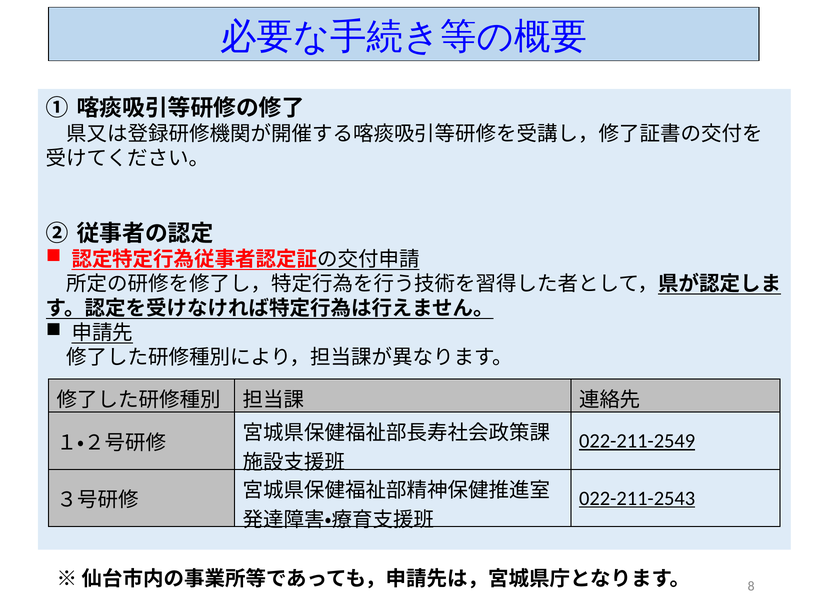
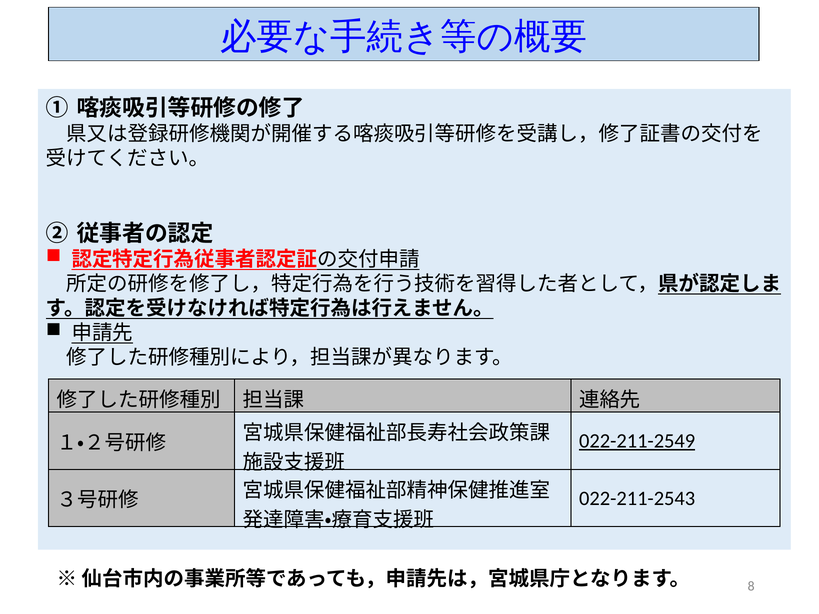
022-211-2543 underline: present -> none
